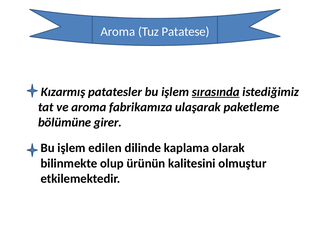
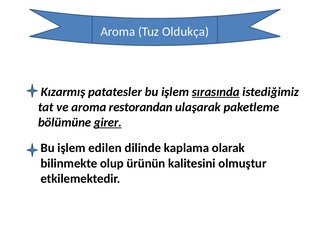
Patatese: Patatese -> Oldukça
fabrikamıza: fabrikamıza -> restorandan
girer underline: none -> present
